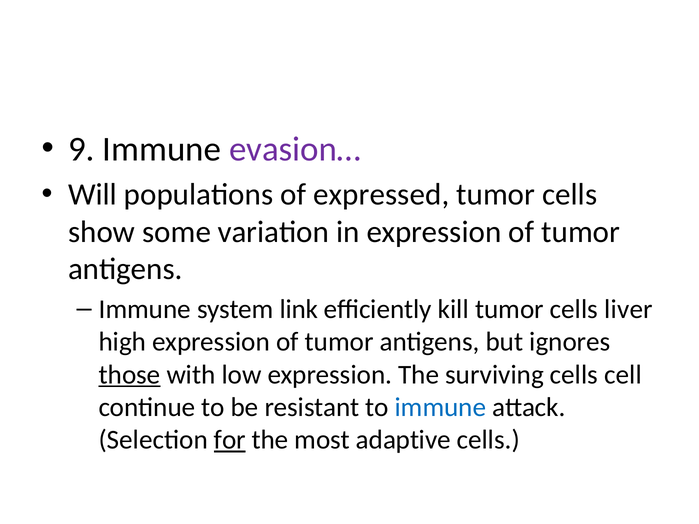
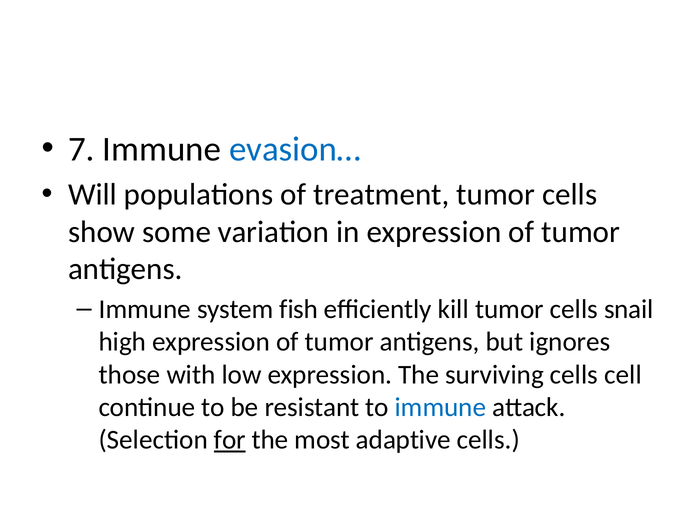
9: 9 -> 7
evasion… colour: purple -> blue
expressed: expressed -> treatment
link: link -> fish
liver: liver -> snail
those underline: present -> none
